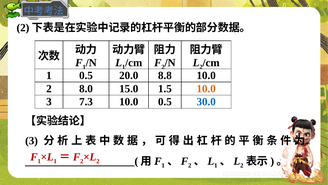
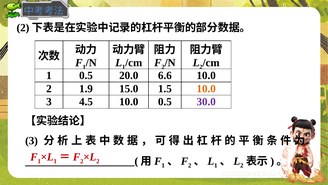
8.8: 8.8 -> 6.6
8.0: 8.0 -> 1.9
7.3: 7.3 -> 4.5
30.0 colour: blue -> purple
